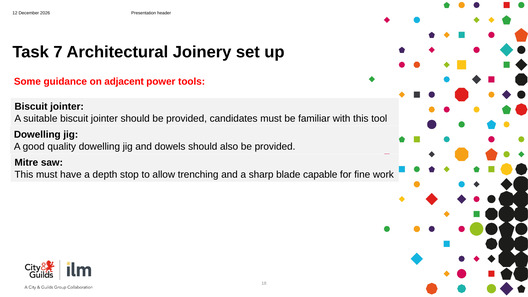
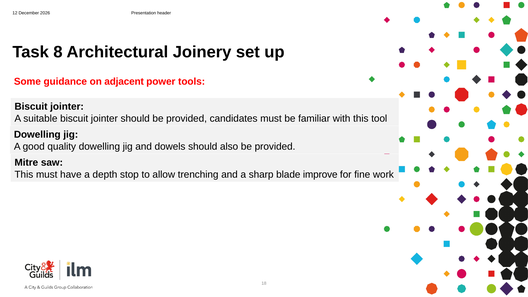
7: 7 -> 8
capable: capable -> improve
